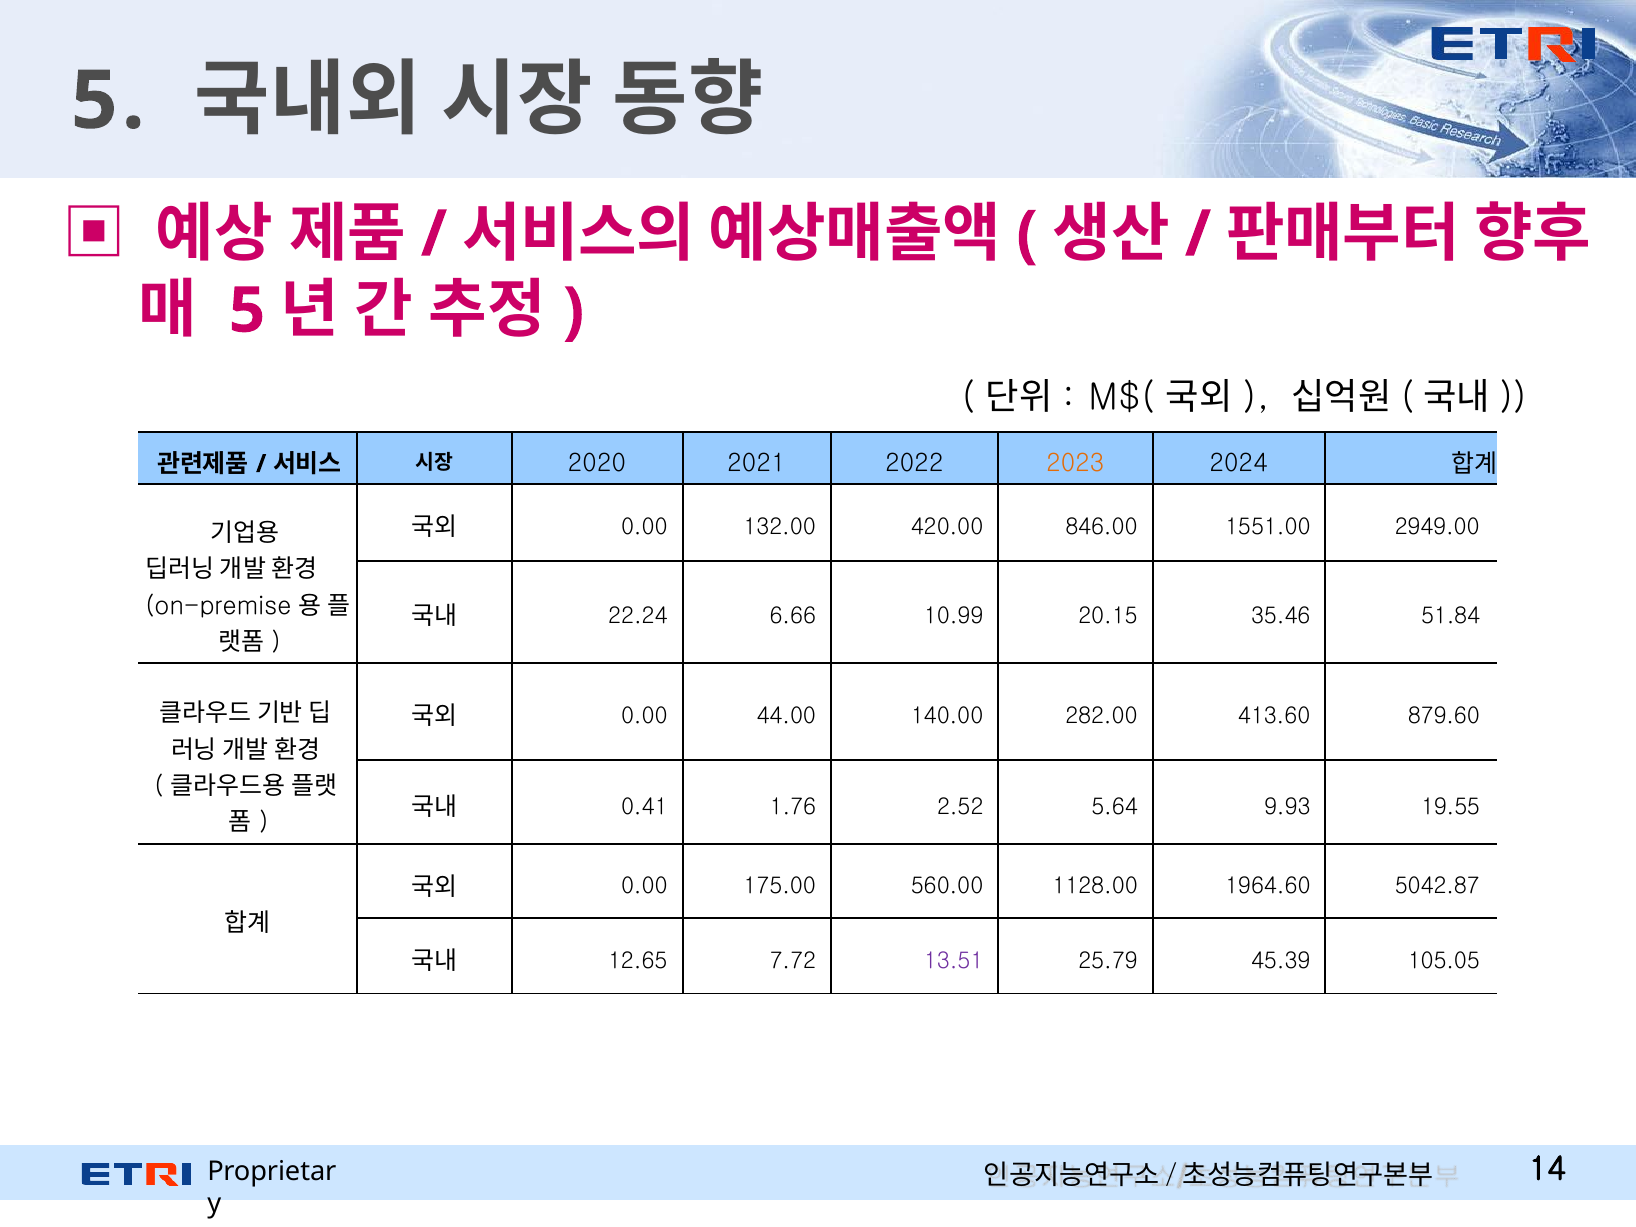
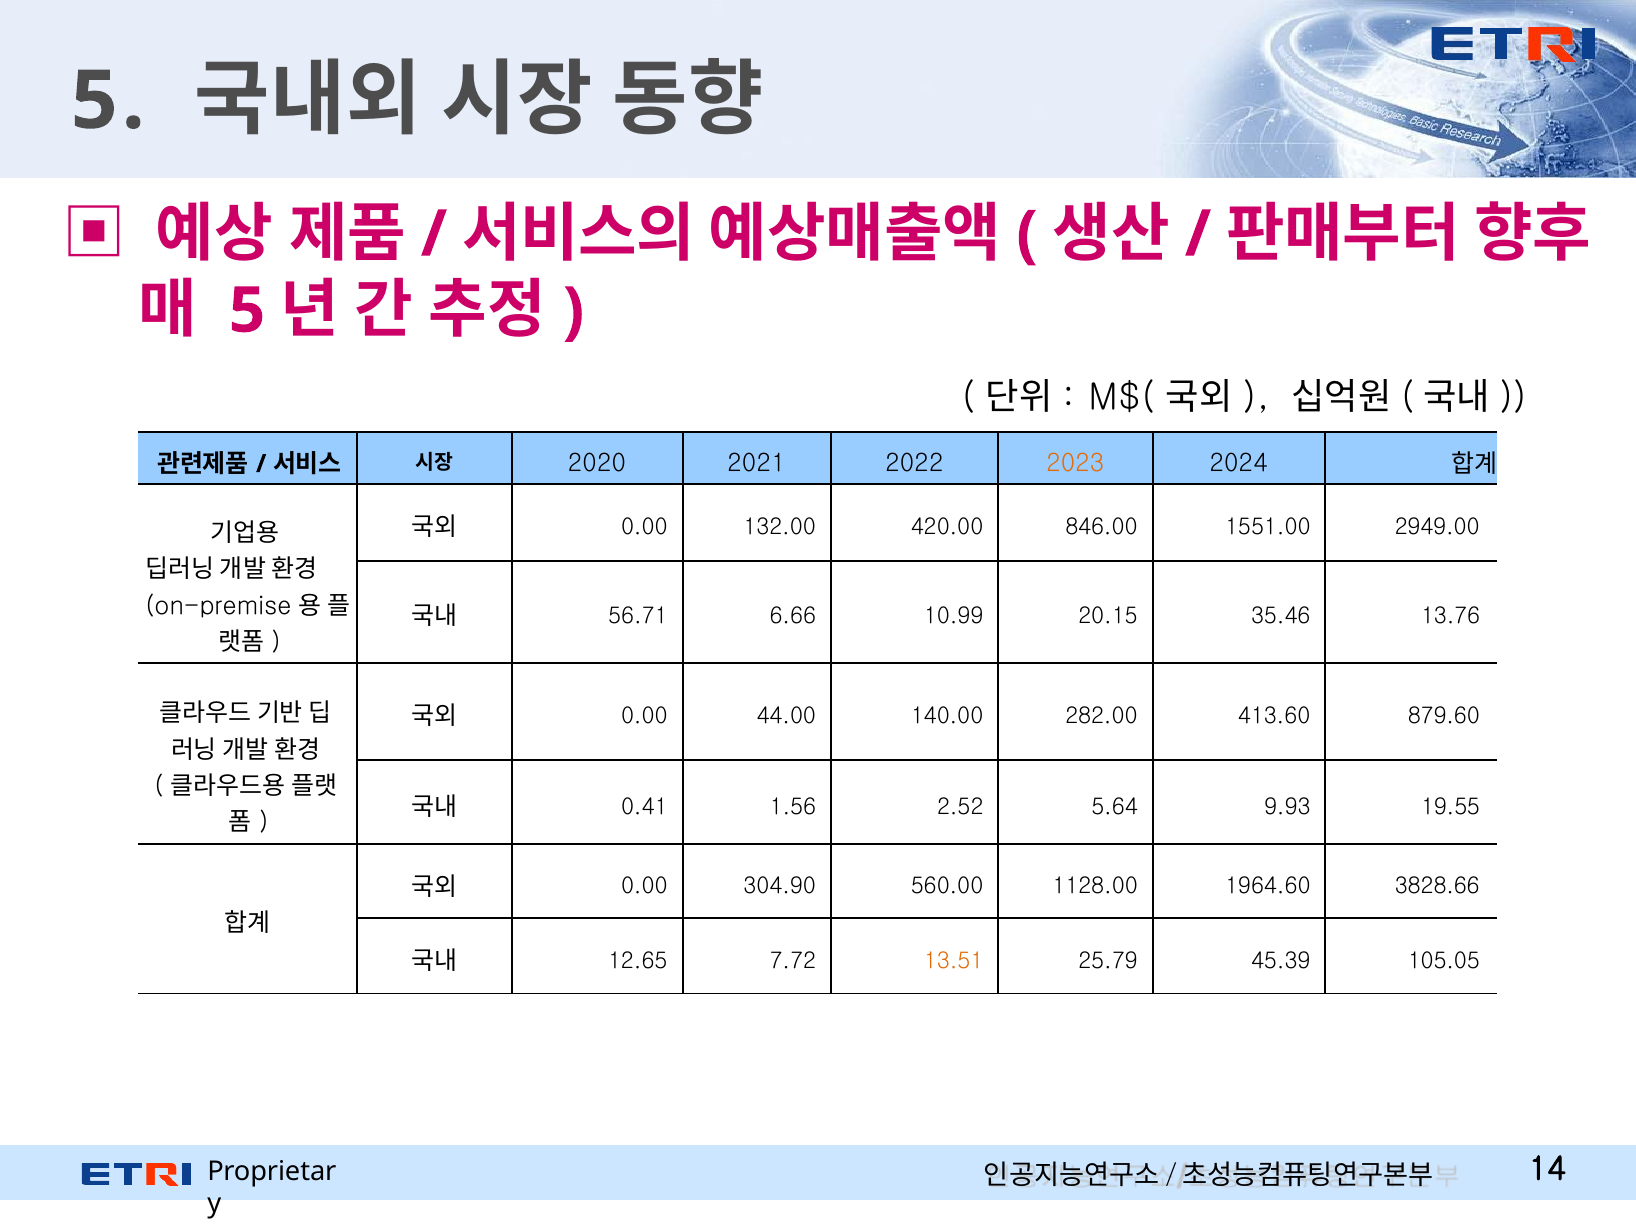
22.24: 22.24 -> 56.71
51.84: 51.84 -> 13.76
1.76: 1.76 -> 1.56
175.00: 175.00 -> 304.90
5042.87: 5042.87 -> 3828.66
13.51 colour: purple -> orange
